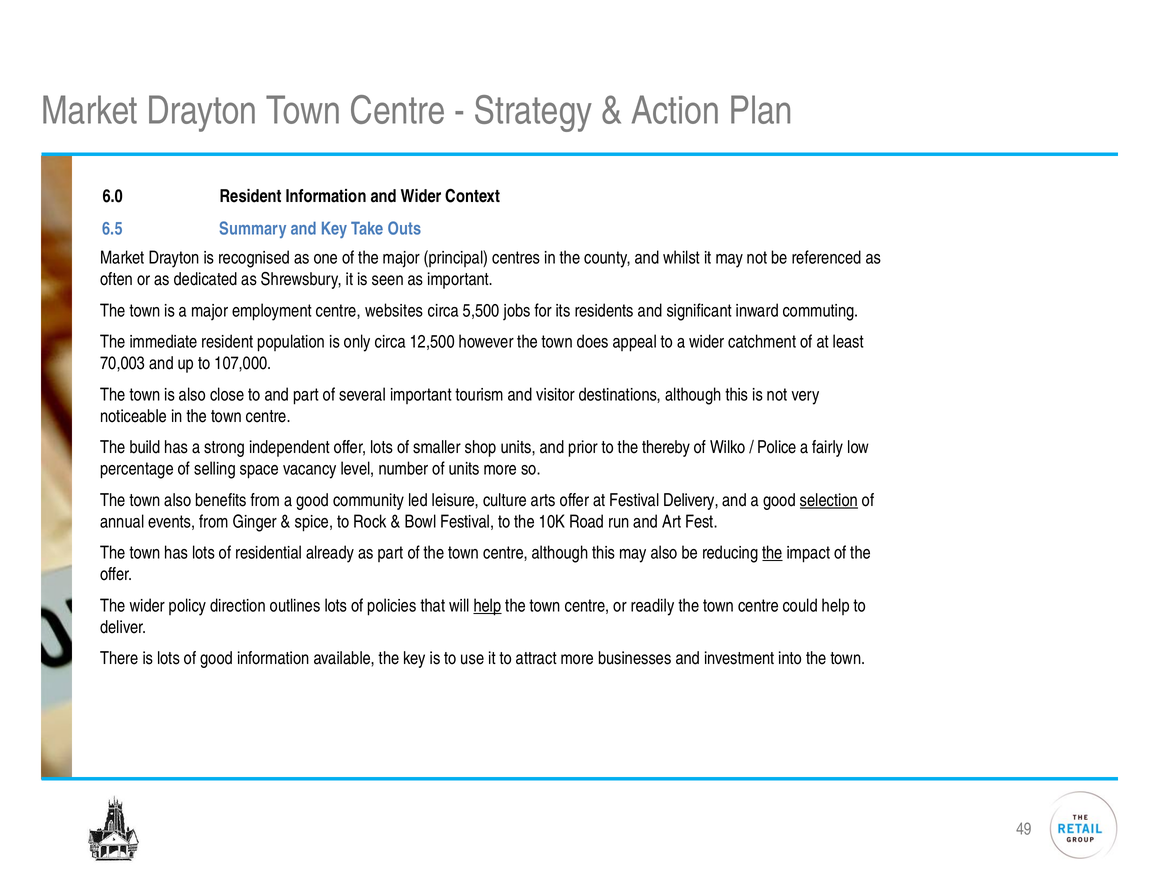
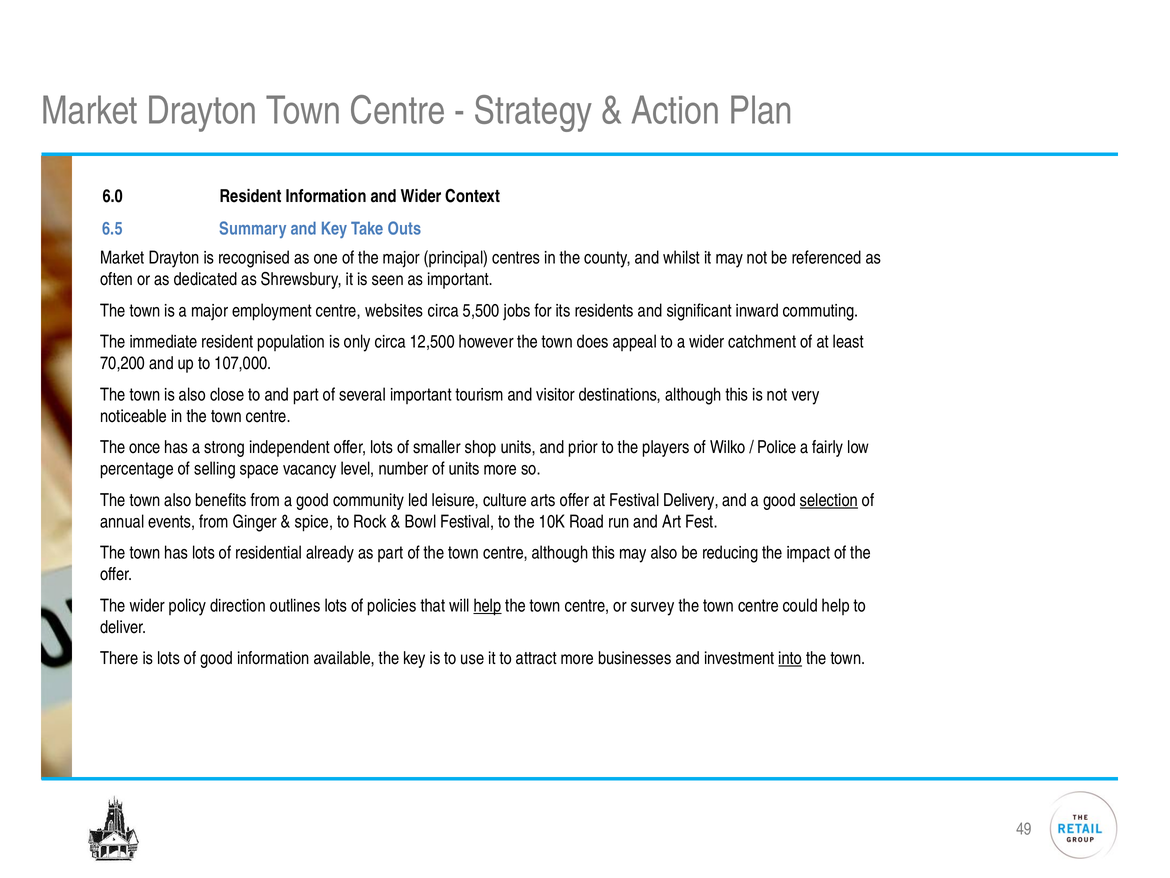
70,003: 70,003 -> 70,200
build: build -> once
thereby: thereby -> players
the at (773, 553) underline: present -> none
readily: readily -> survey
into underline: none -> present
